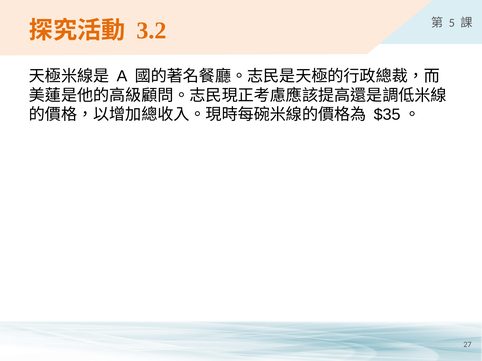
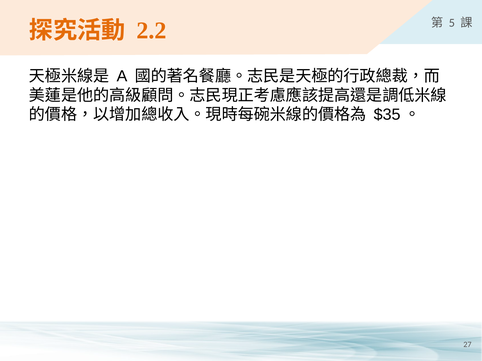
3.2: 3.2 -> 2.2
